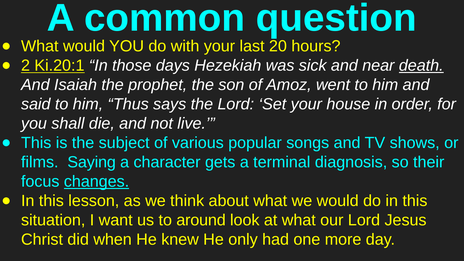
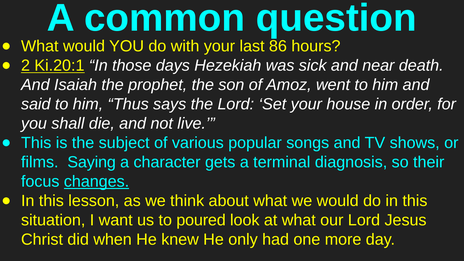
20: 20 -> 86
death underline: present -> none
around: around -> poured
